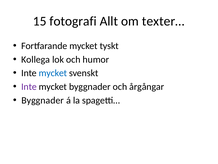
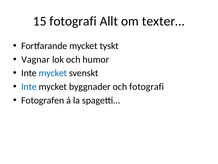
Kollega: Kollega -> Vagnar
Inte at (29, 86) colour: purple -> blue
och årgångar: årgångar -> fotografi
Byggnader at (43, 100): Byggnader -> Fotografen
